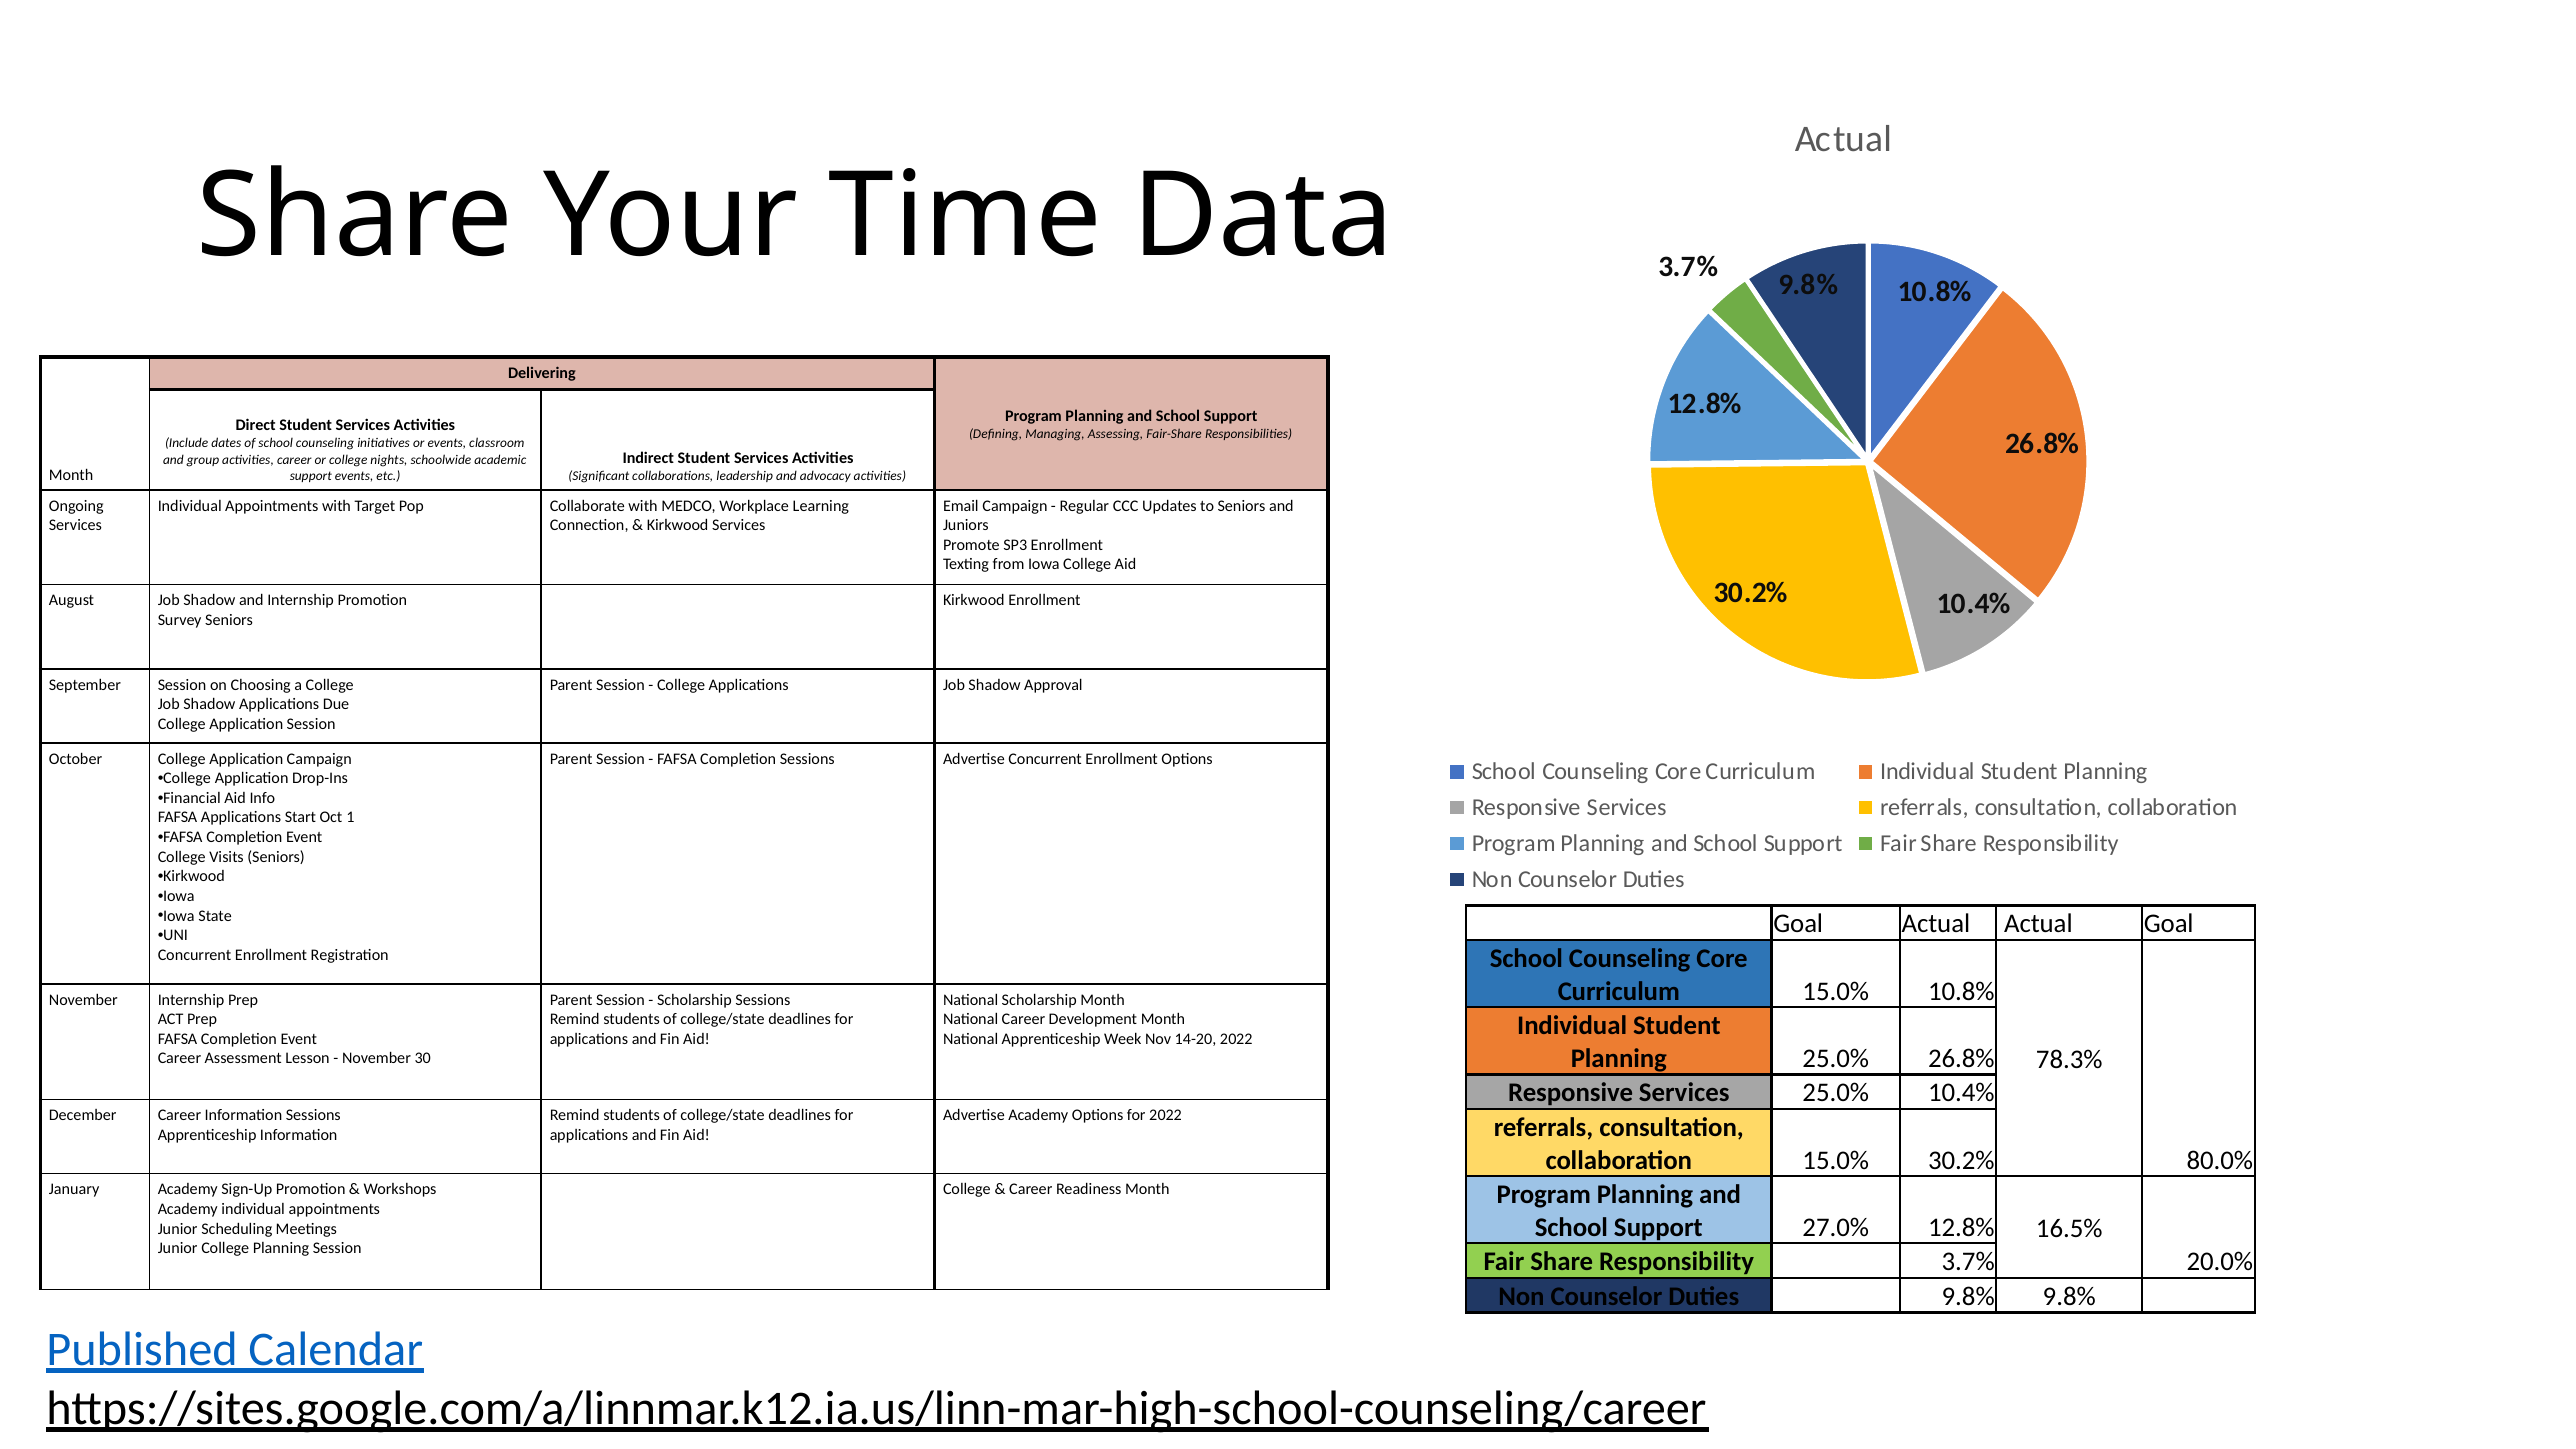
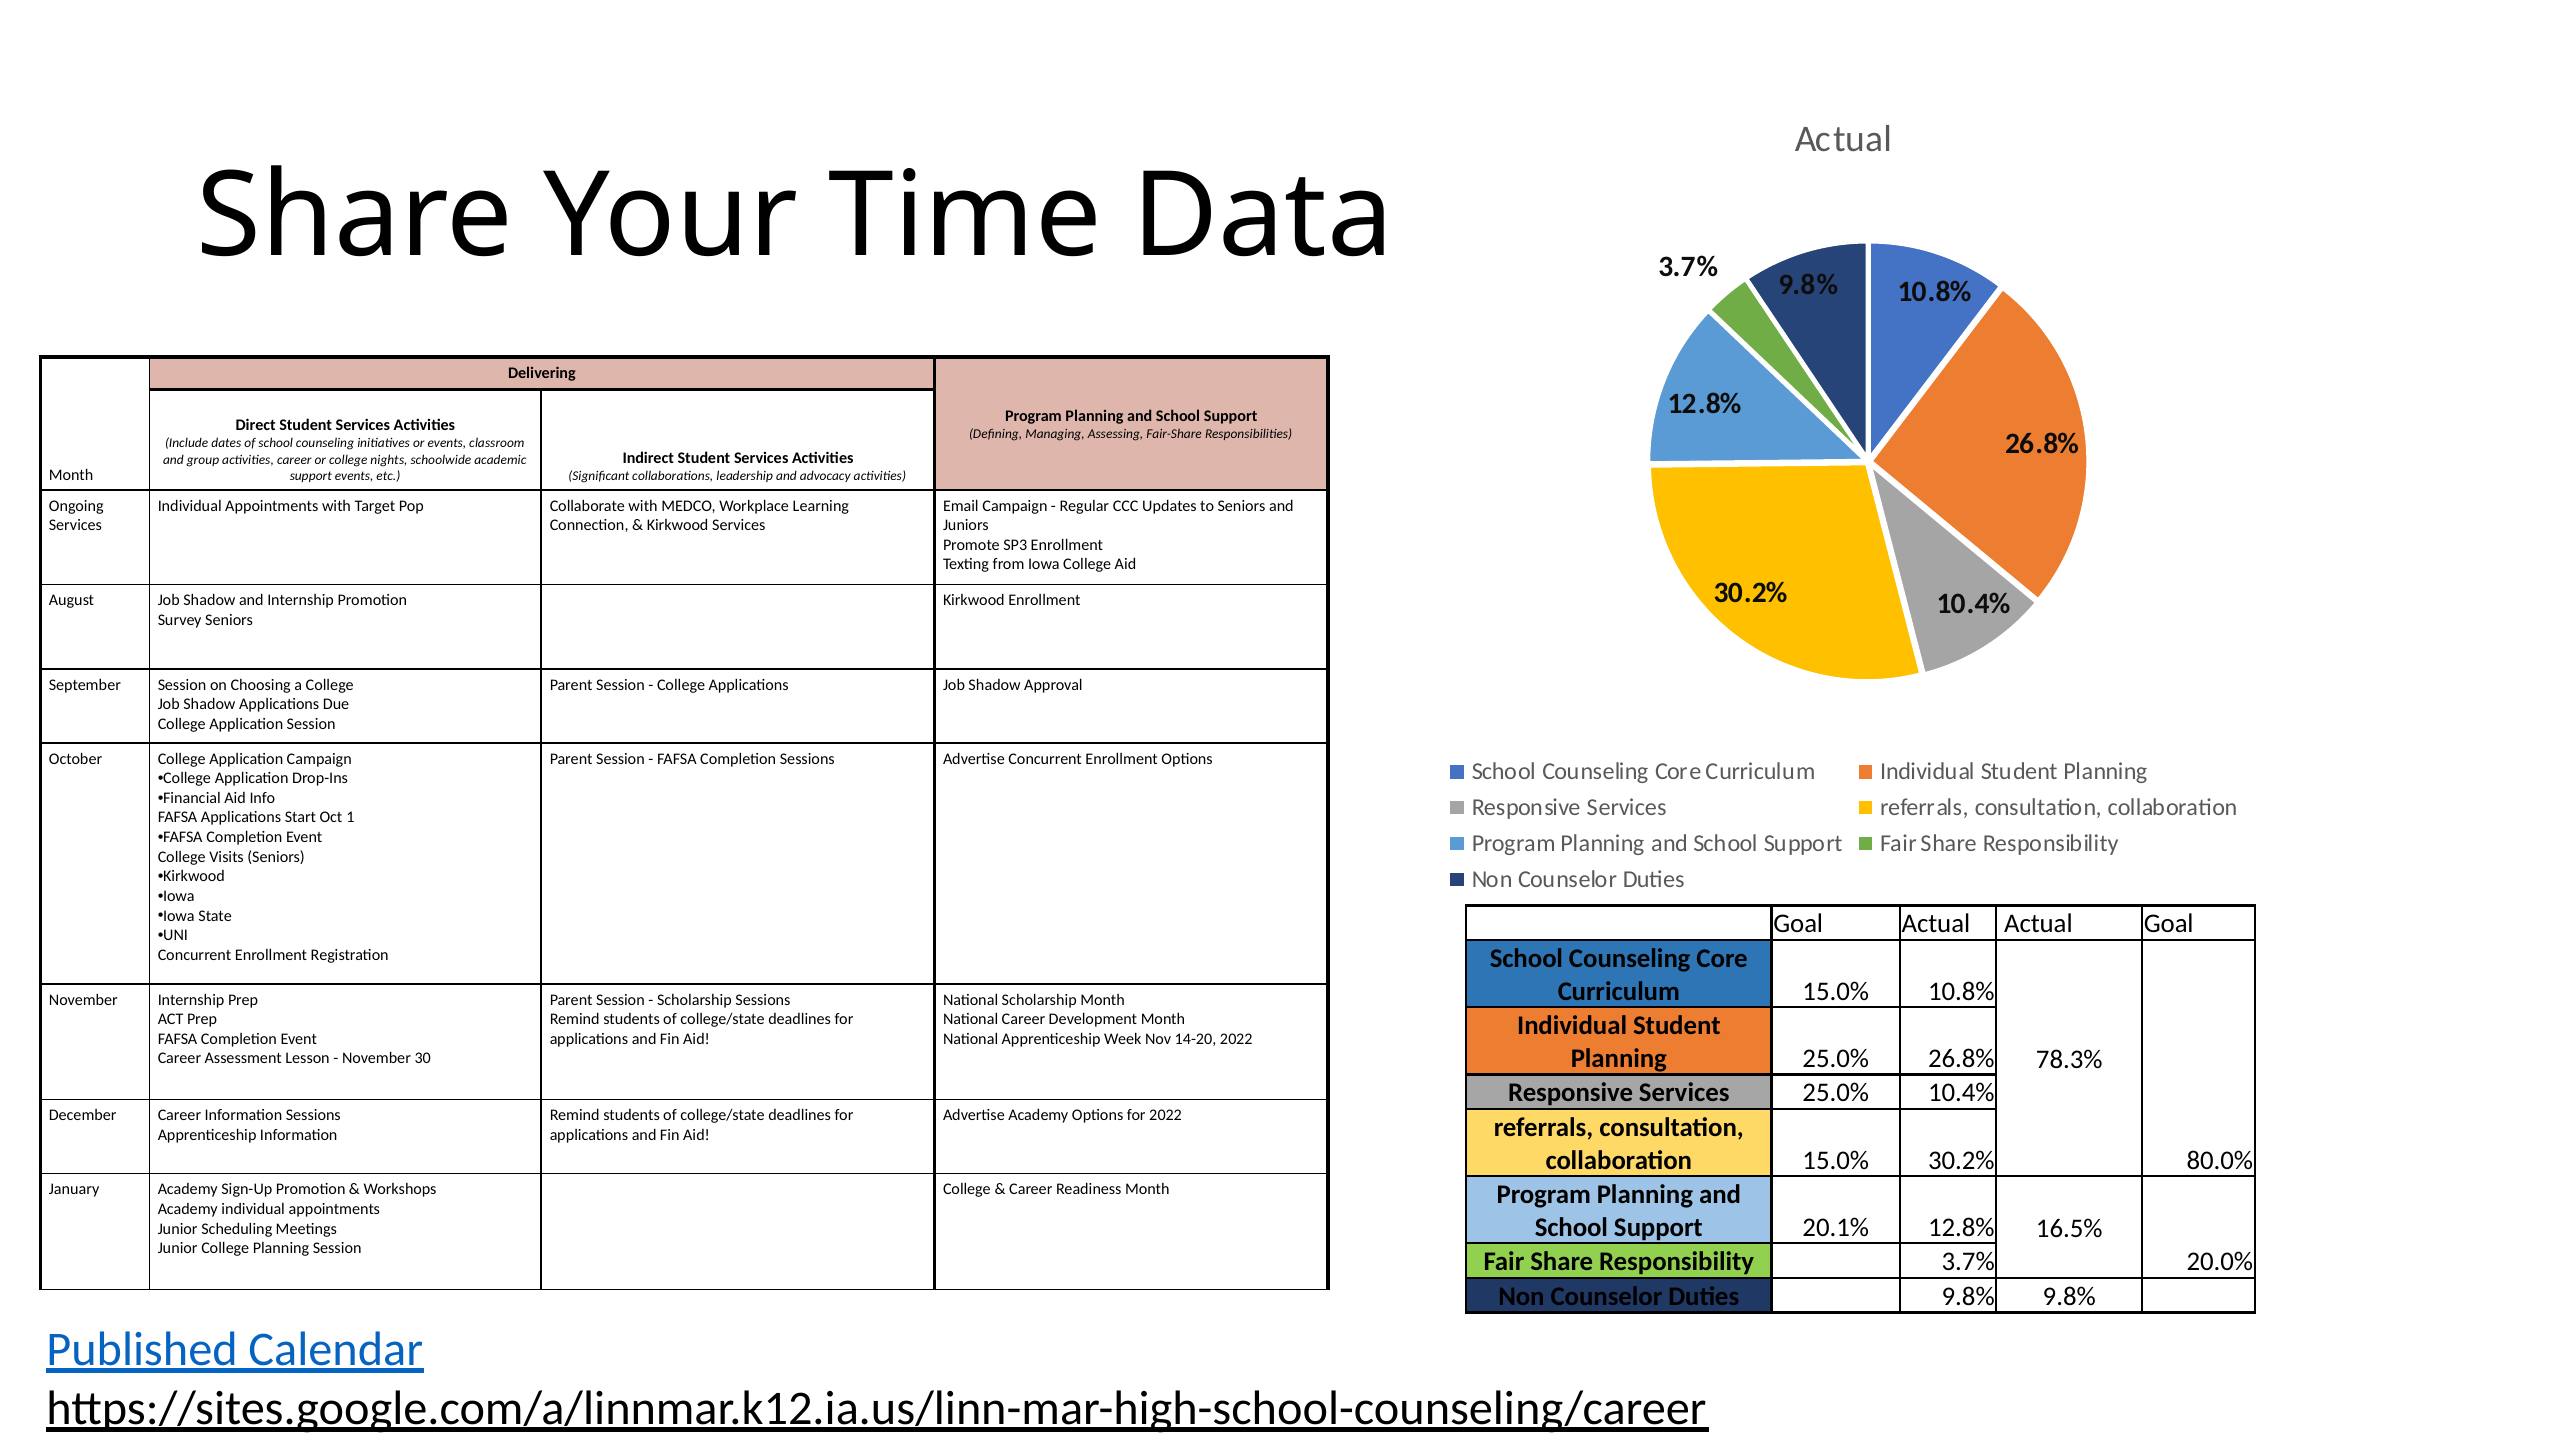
27.0%: 27.0% -> 20.1%
